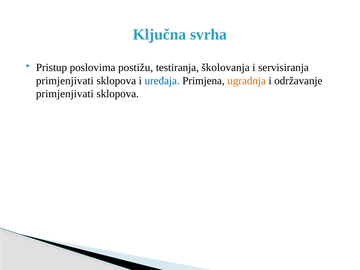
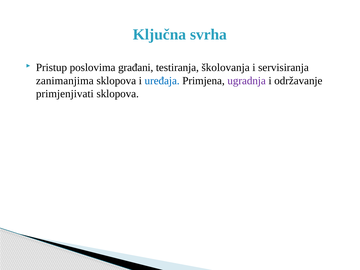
postižu: postižu -> građani
primjenjivati at (65, 81): primjenjivati -> zanimanjima
ugradnja colour: orange -> purple
